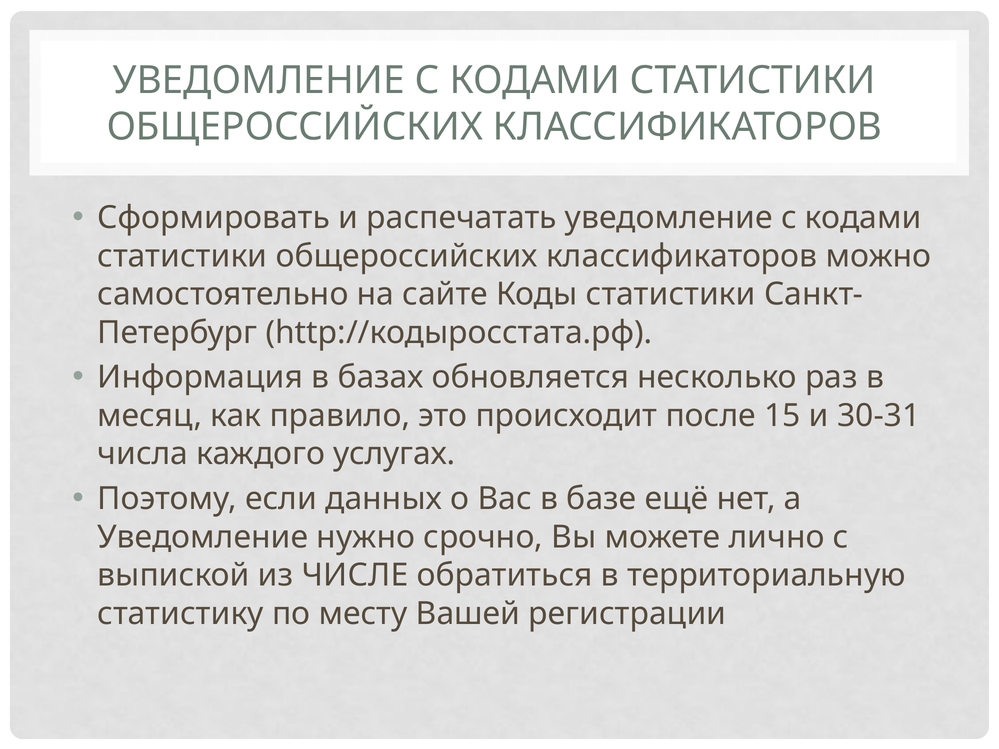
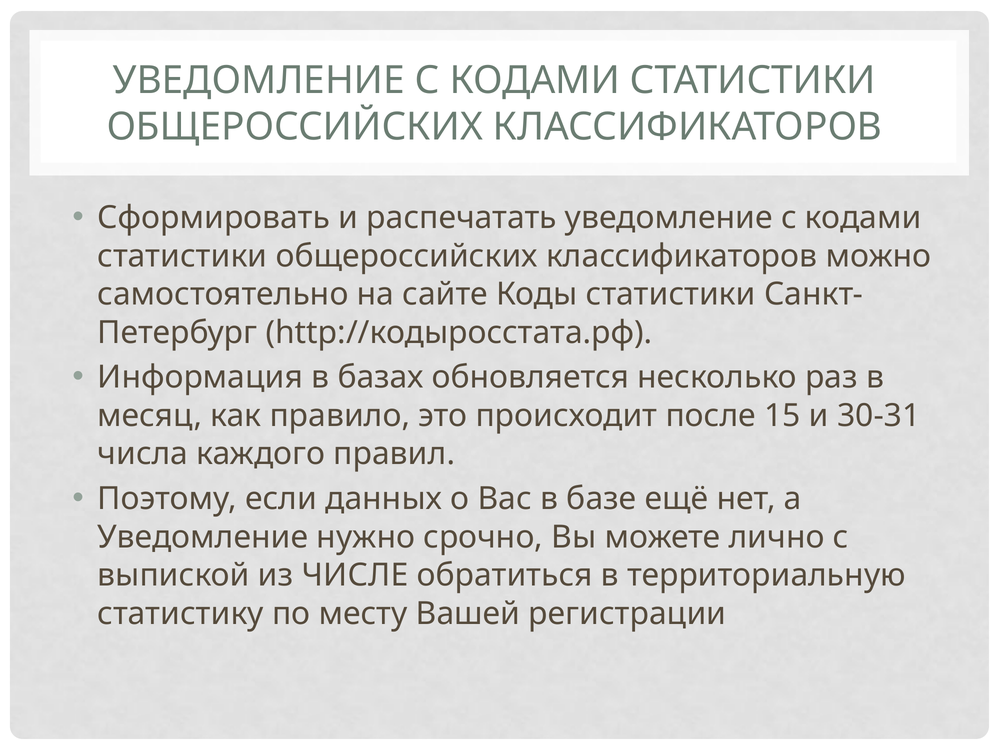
услугах: услугах -> правил
